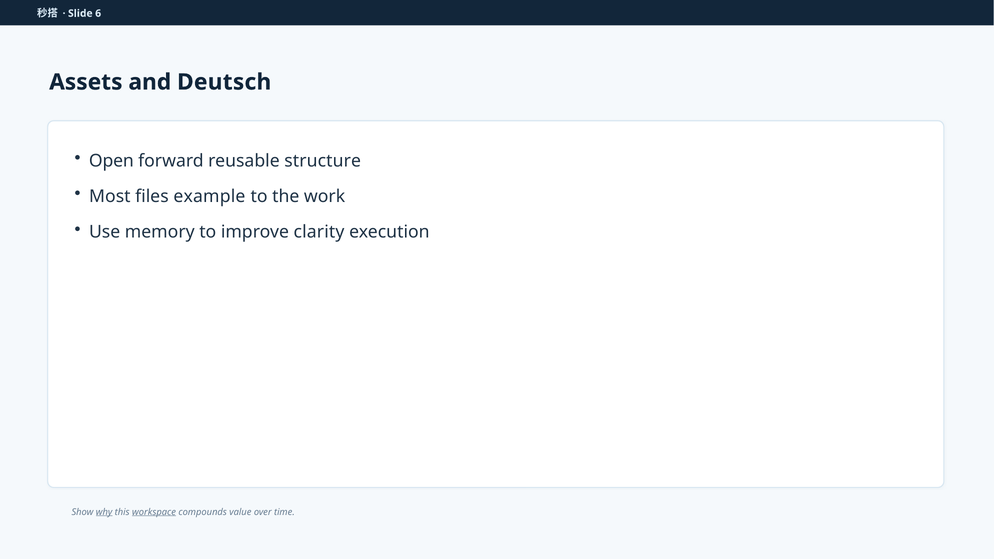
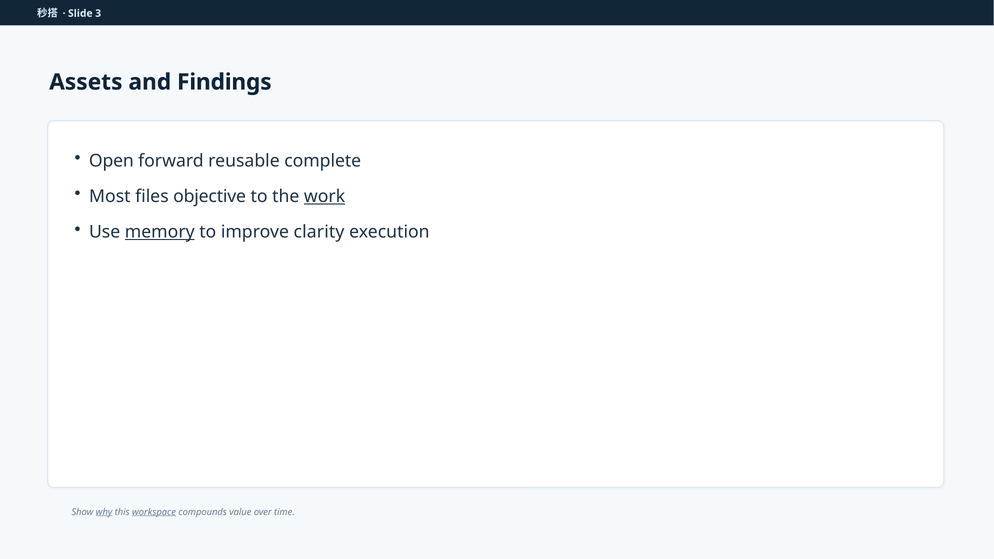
6: 6 -> 3
Deutsch: Deutsch -> Findings
structure: structure -> complete
example: example -> objective
work underline: none -> present
memory underline: none -> present
